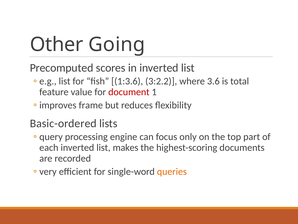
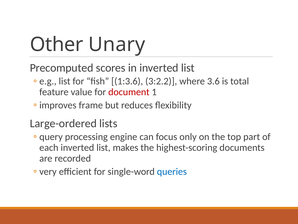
Going: Going -> Unary
Basic-ordered: Basic-ordered -> Large-ordered
queries colour: orange -> blue
